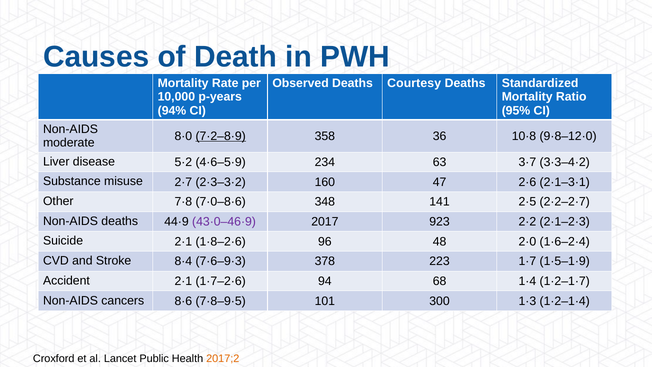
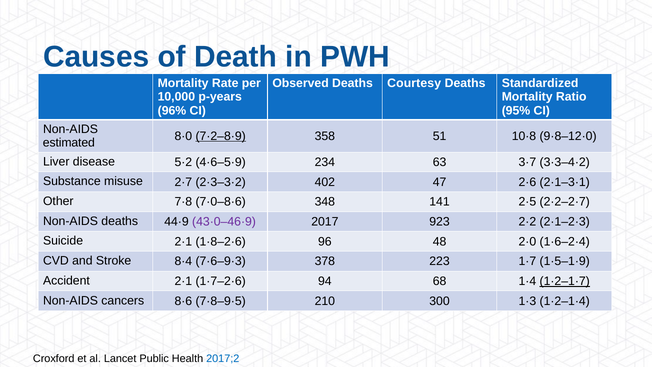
94%: 94% -> 96%
36: 36 -> 51
moderate: moderate -> estimated
160: 160 -> 402
1·2–1·7 underline: none -> present
101: 101 -> 210
2017;2 colour: orange -> blue
